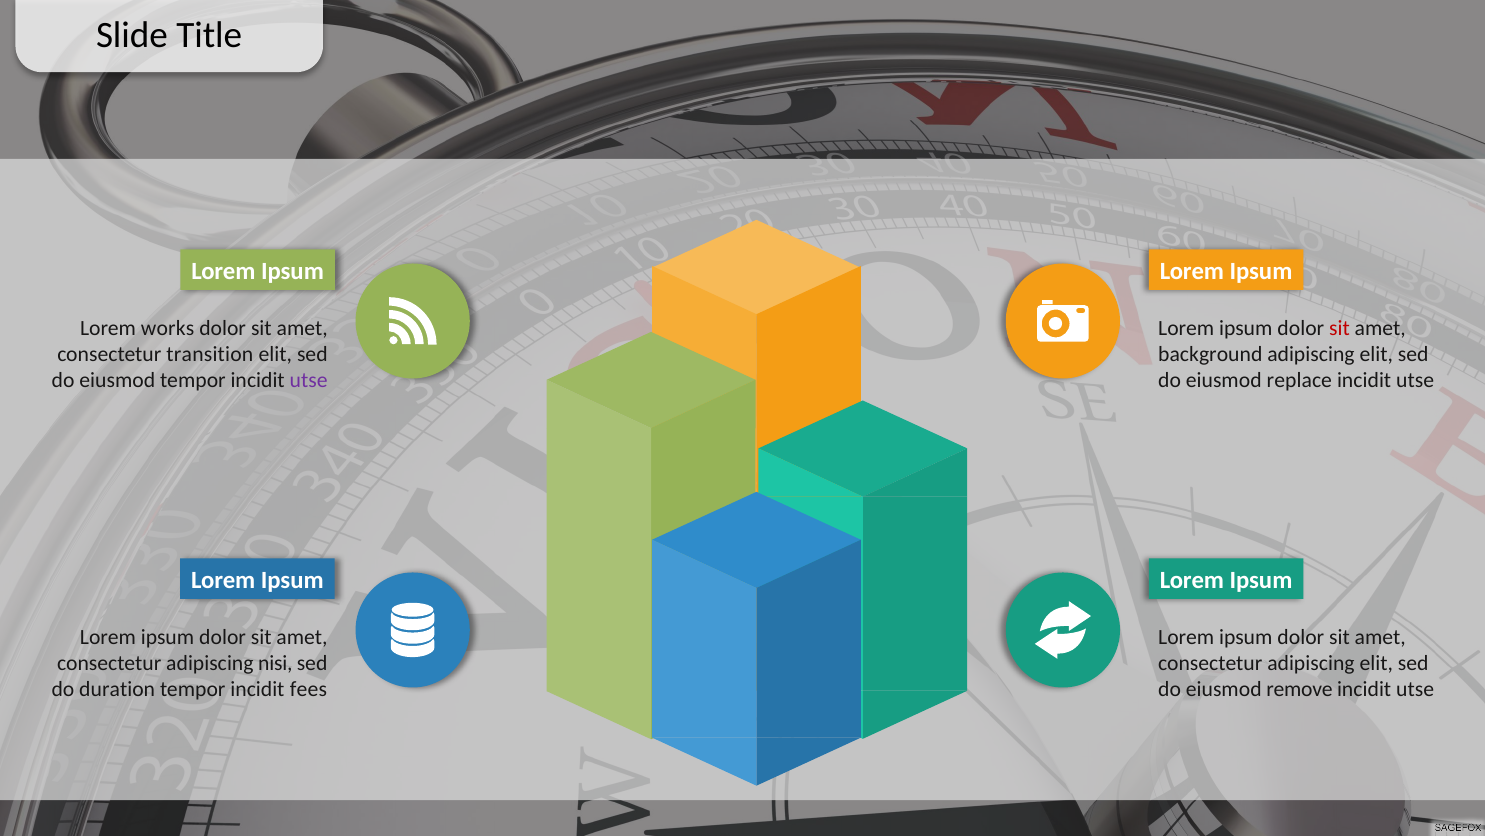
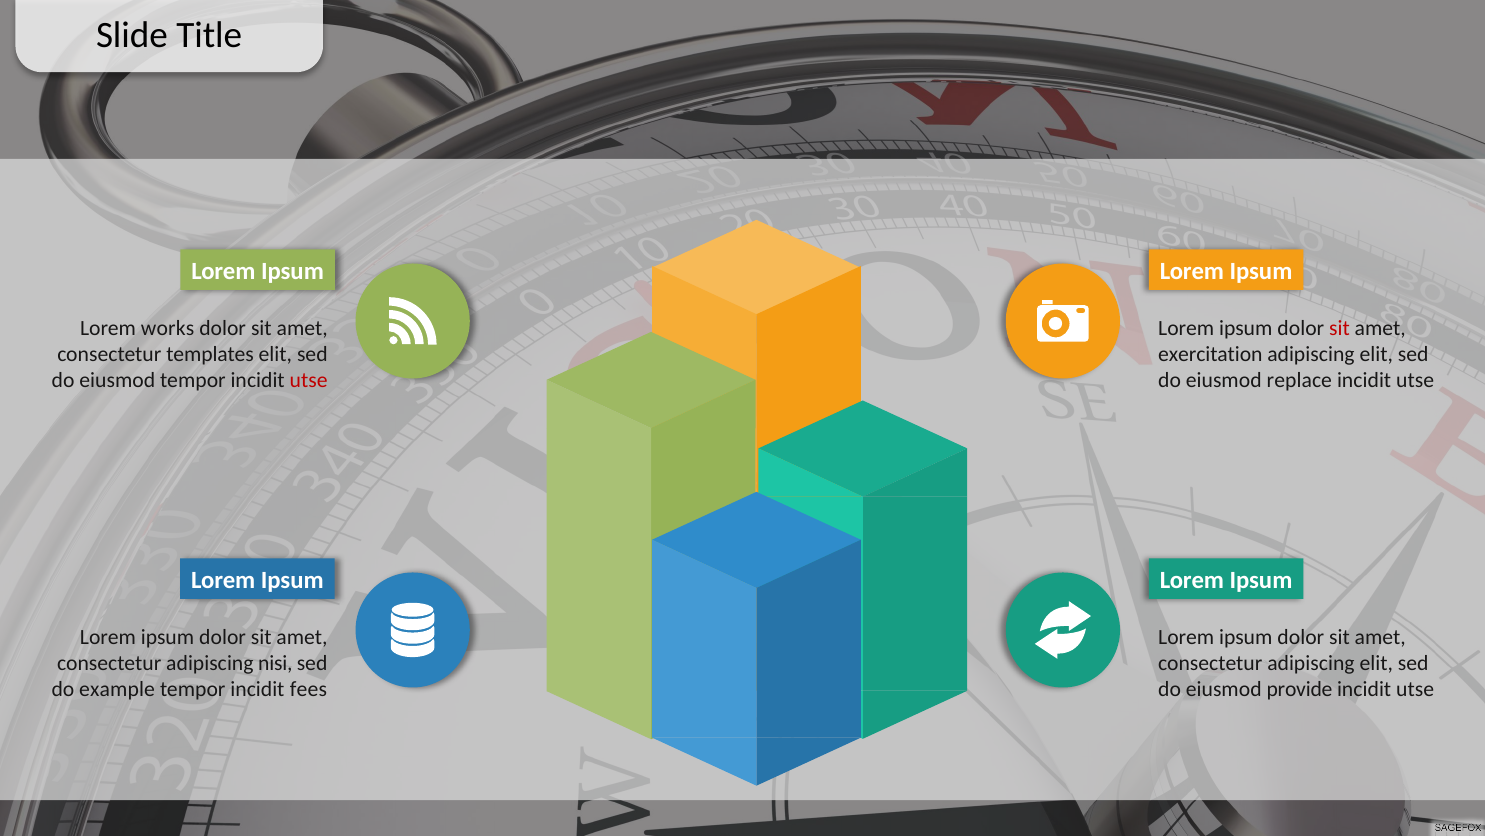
transition: transition -> templates
background: background -> exercitation
utse at (309, 380) colour: purple -> red
duration: duration -> example
remove: remove -> provide
